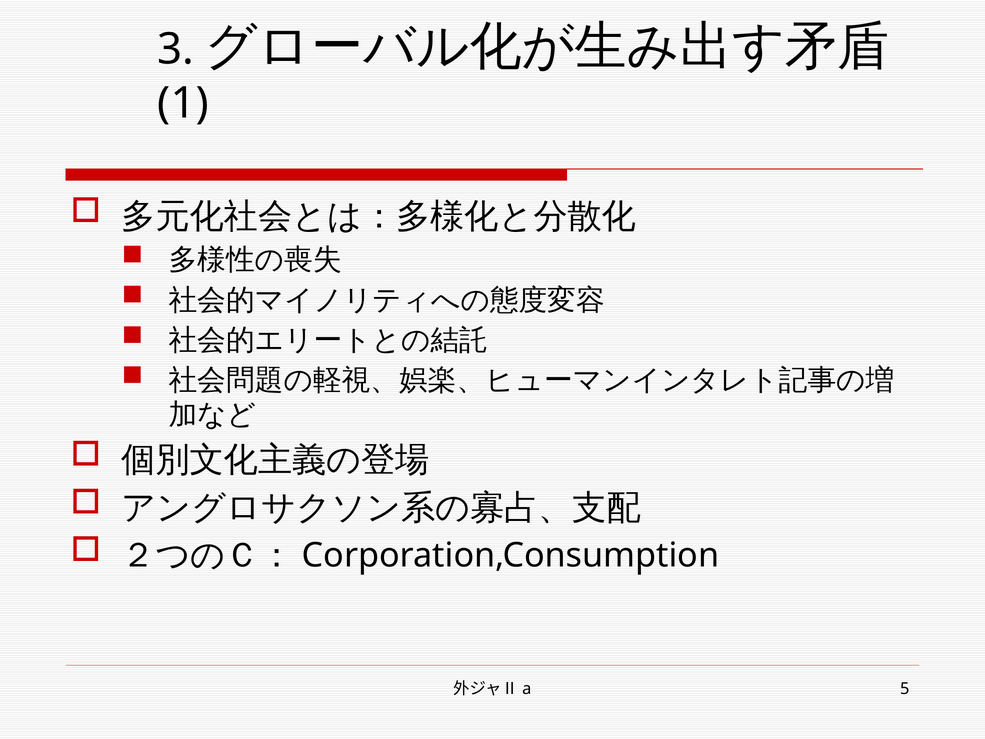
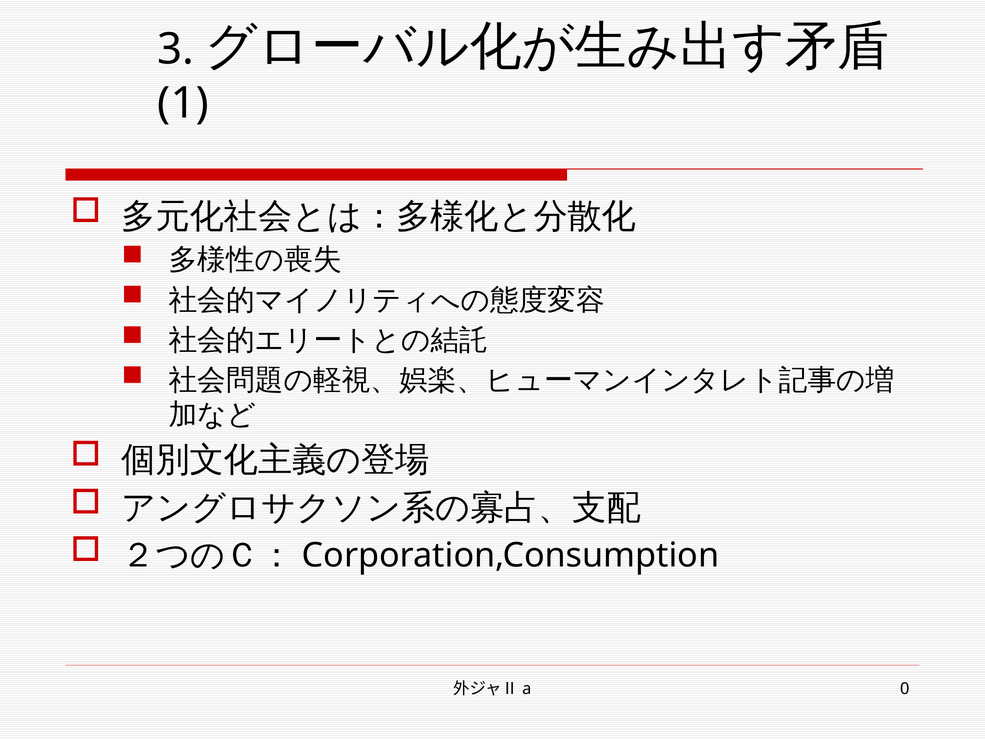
5: 5 -> 0
